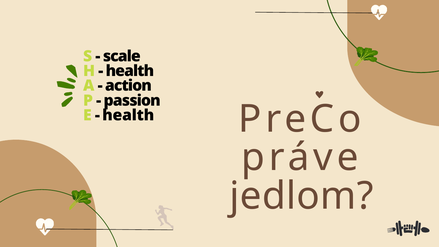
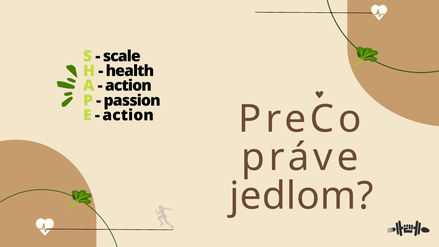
health at (128, 115): health -> action
